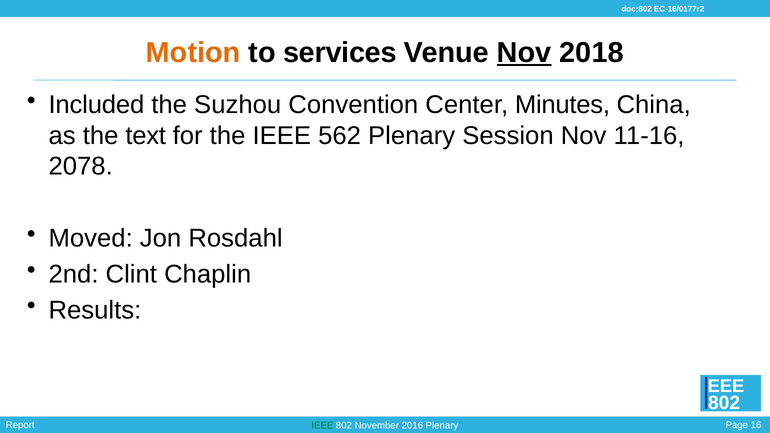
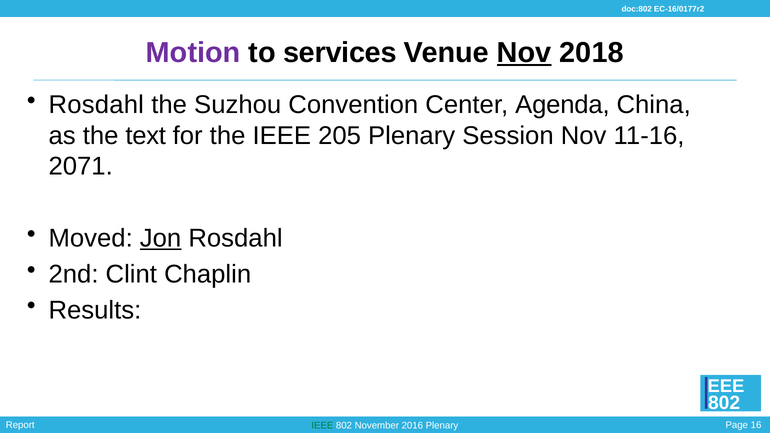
Motion colour: orange -> purple
Included at (96, 105): Included -> Rosdahl
Minutes: Minutes -> Agenda
562: 562 -> 205
2078: 2078 -> 2071
Jon underline: none -> present
